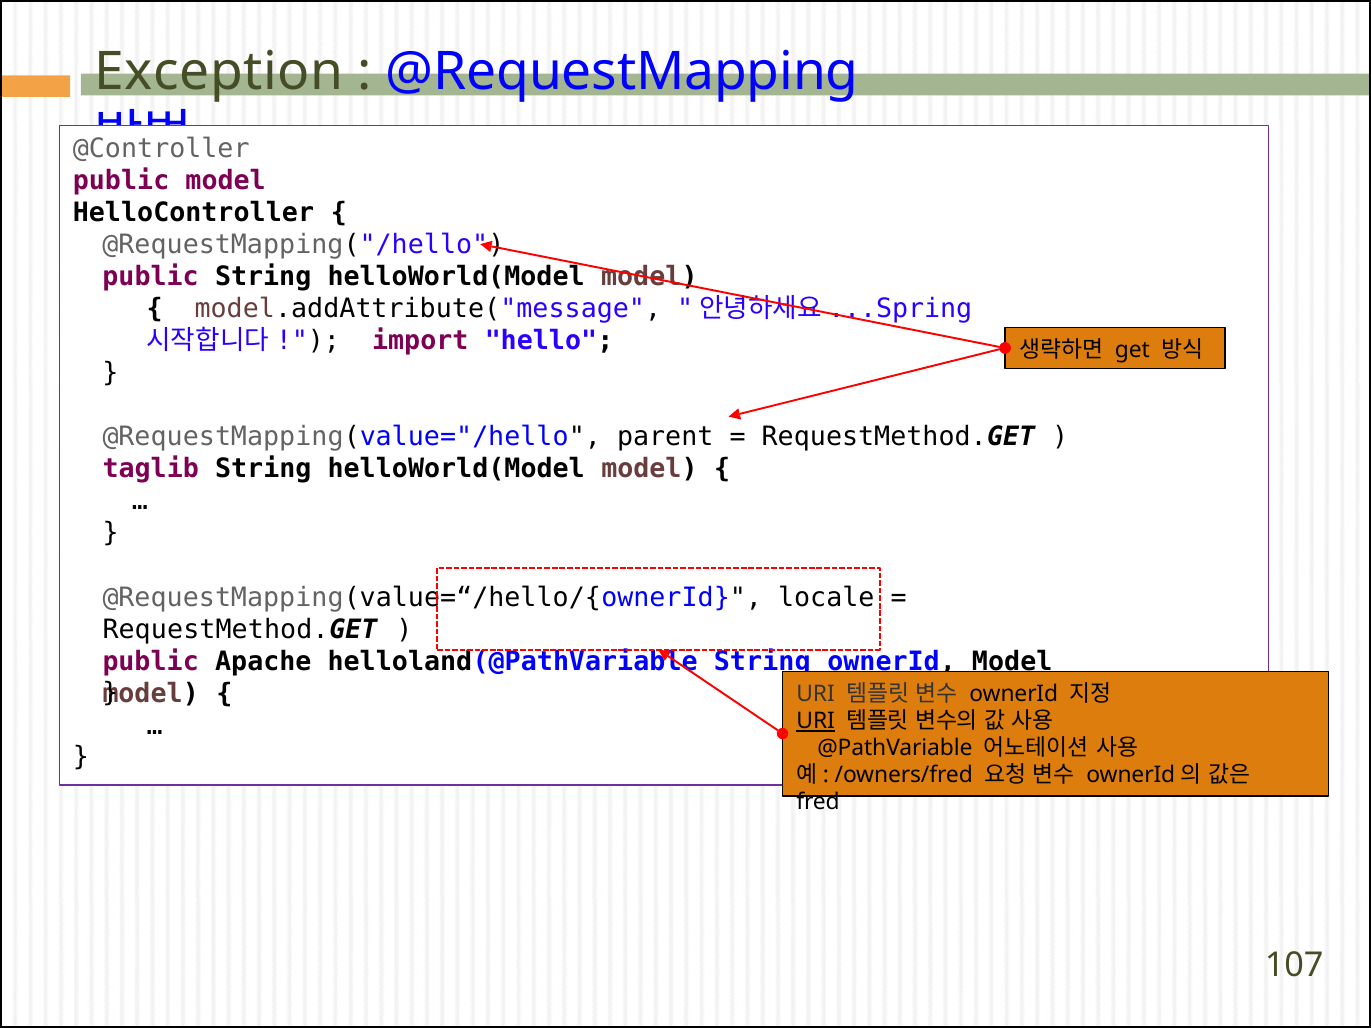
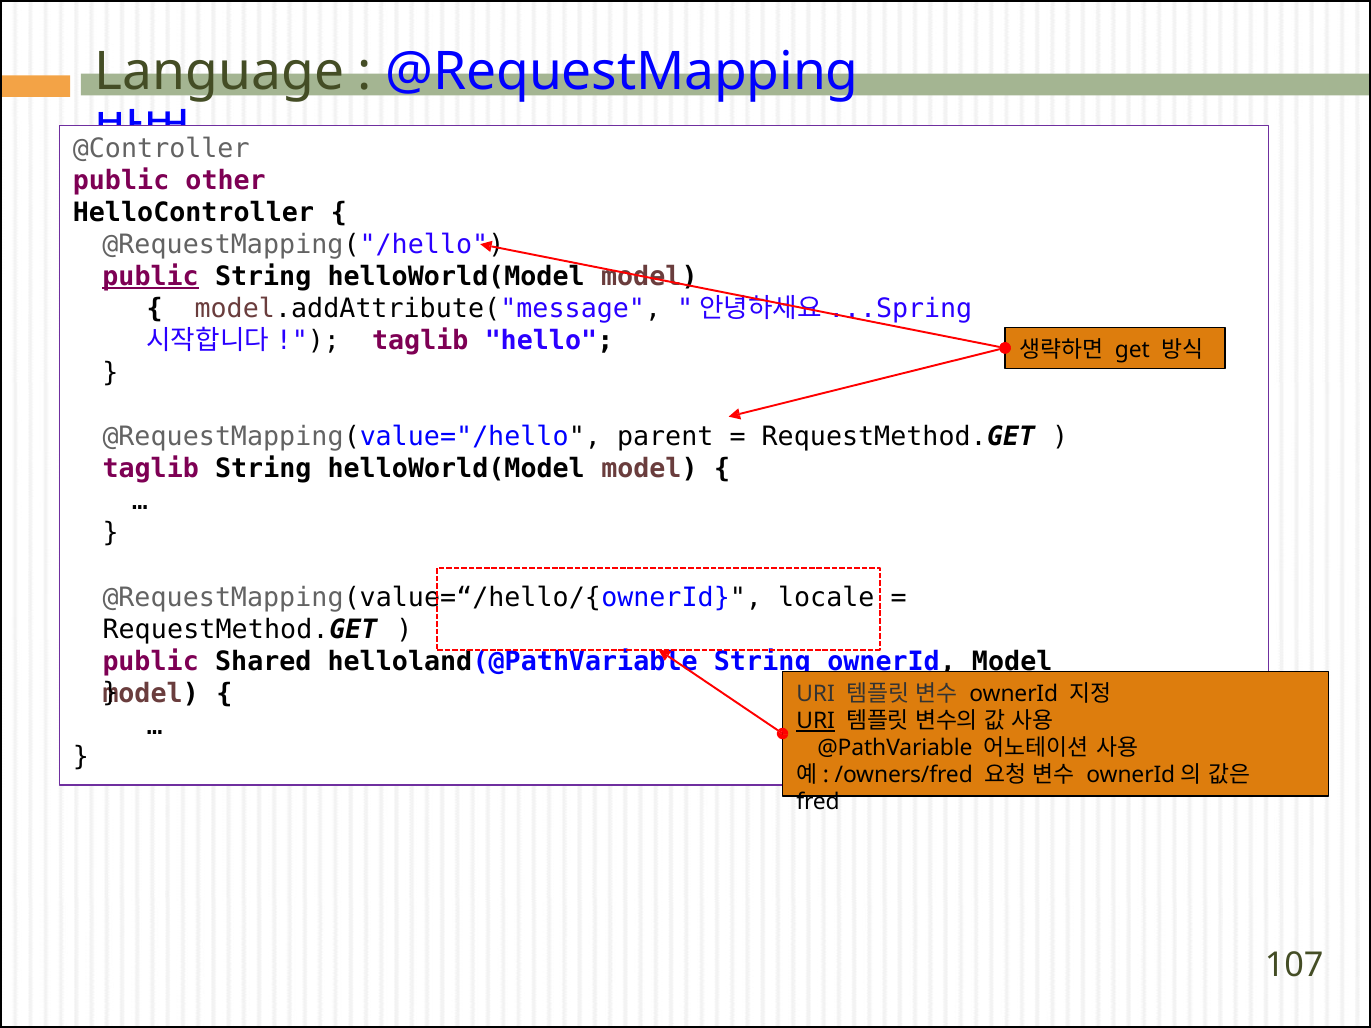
Exception: Exception -> Language
public model: model -> other
public at (151, 277) underline: none -> present
import at (420, 341): import -> taglib
Apache: Apache -> Shared
